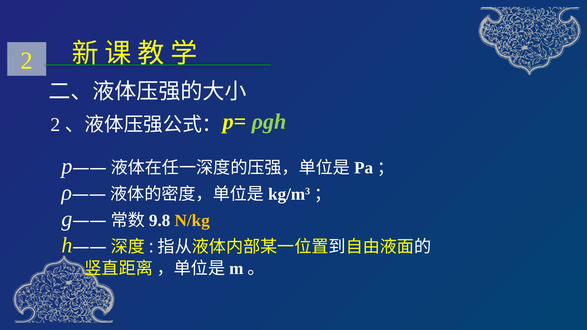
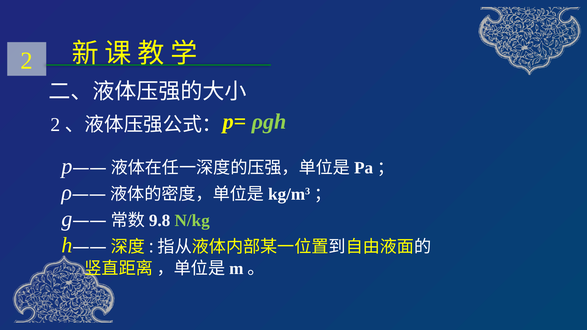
N/kg colour: yellow -> light green
